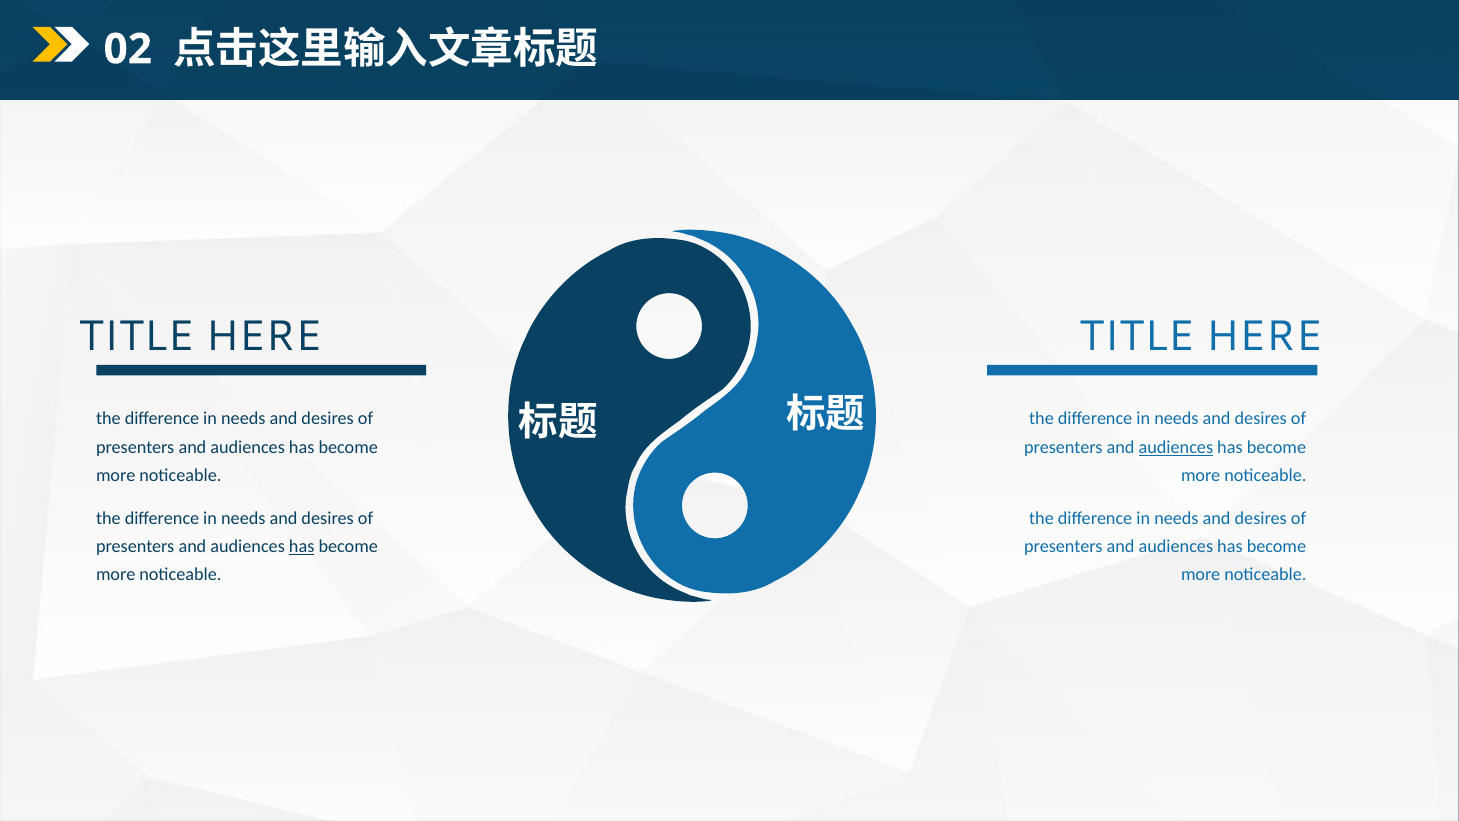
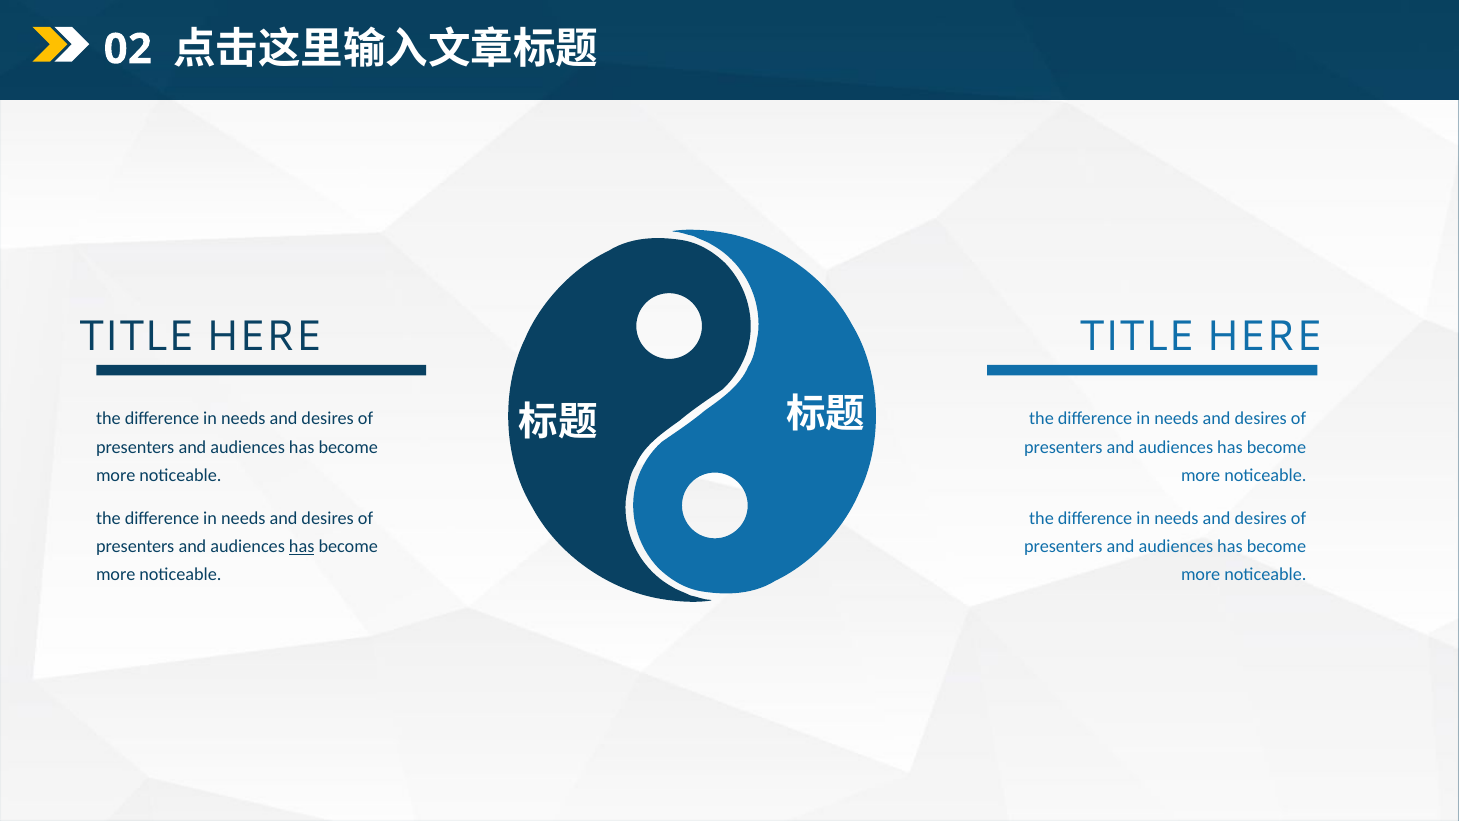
audiences at (1176, 447) underline: present -> none
